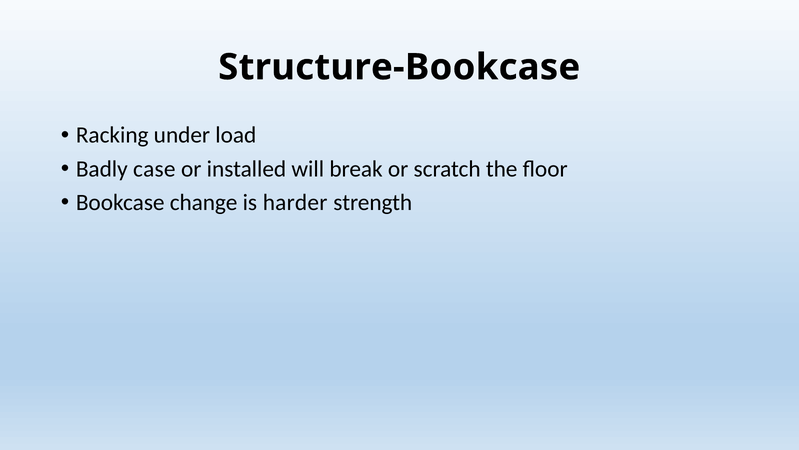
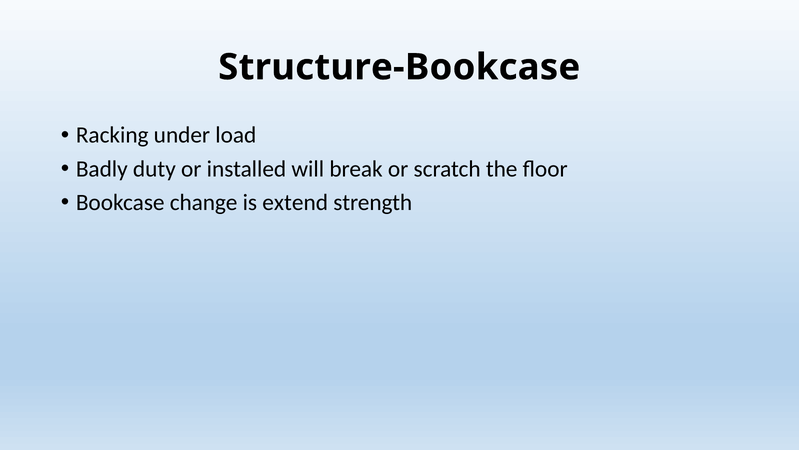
case: case -> duty
harder: harder -> extend
